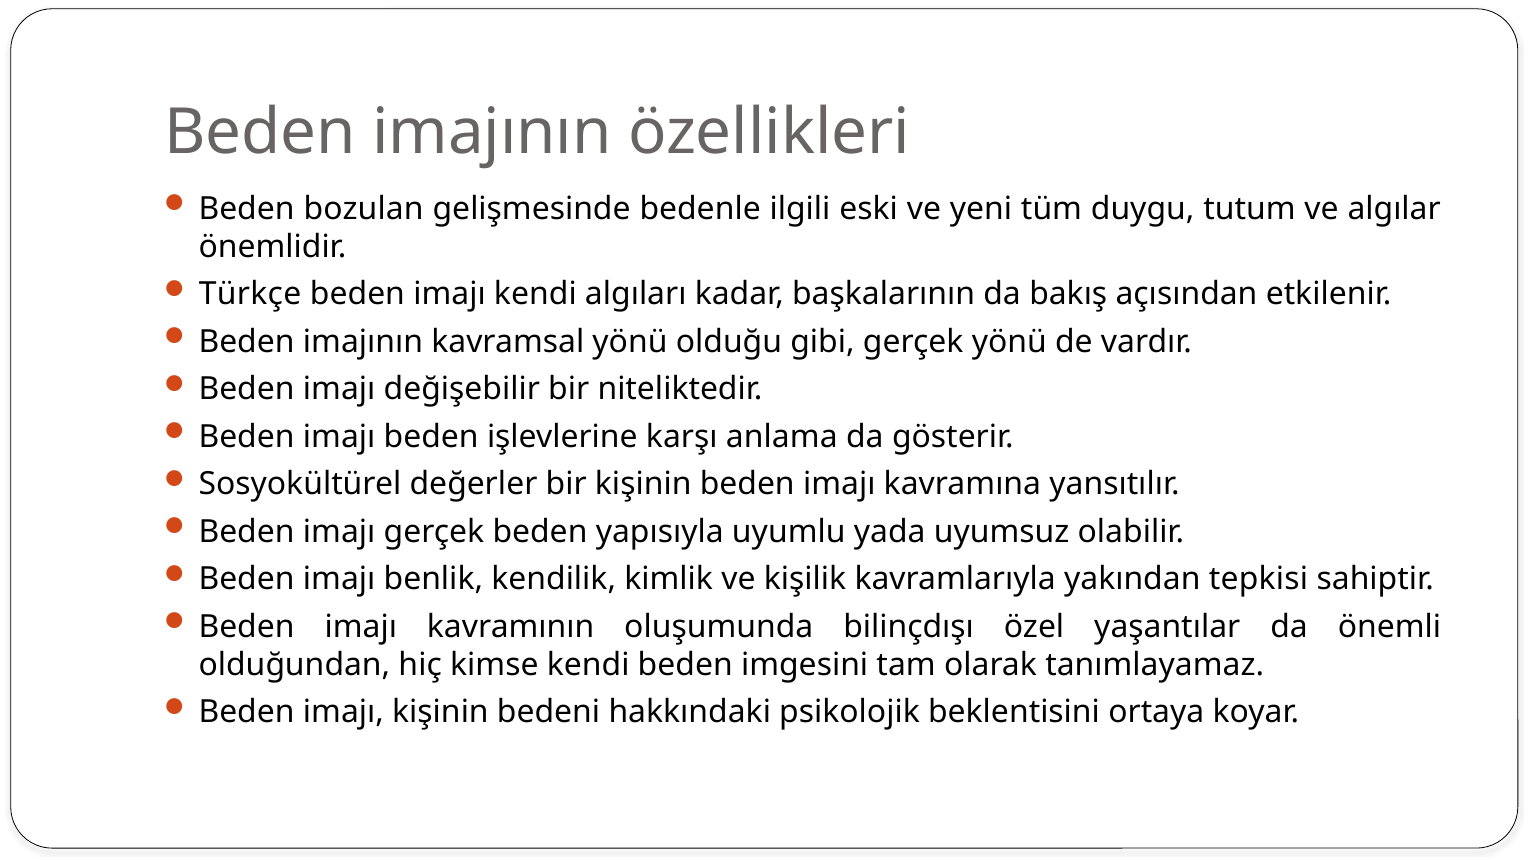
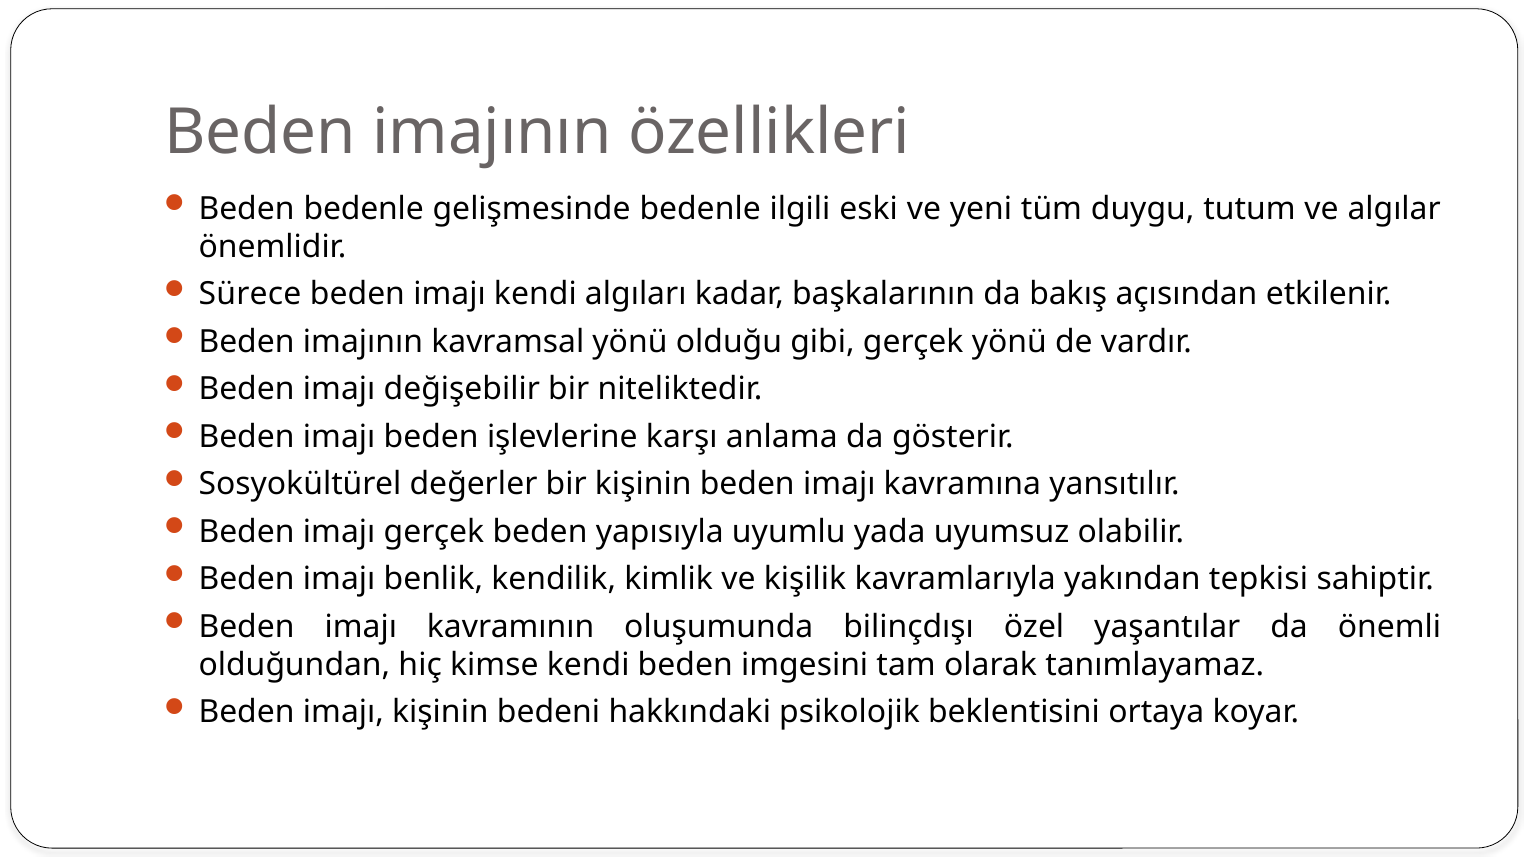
Beden bozulan: bozulan -> bedenle
Türkçe: Türkçe -> Sürece
